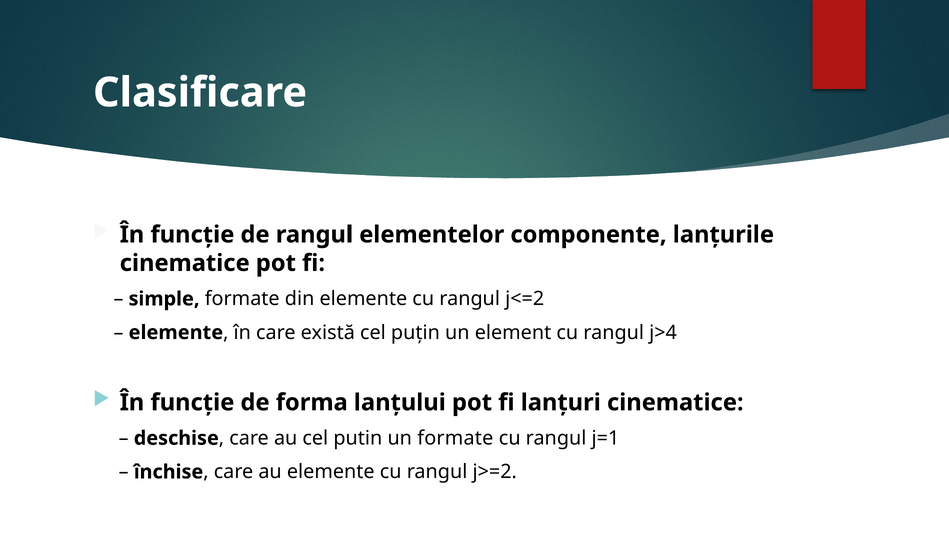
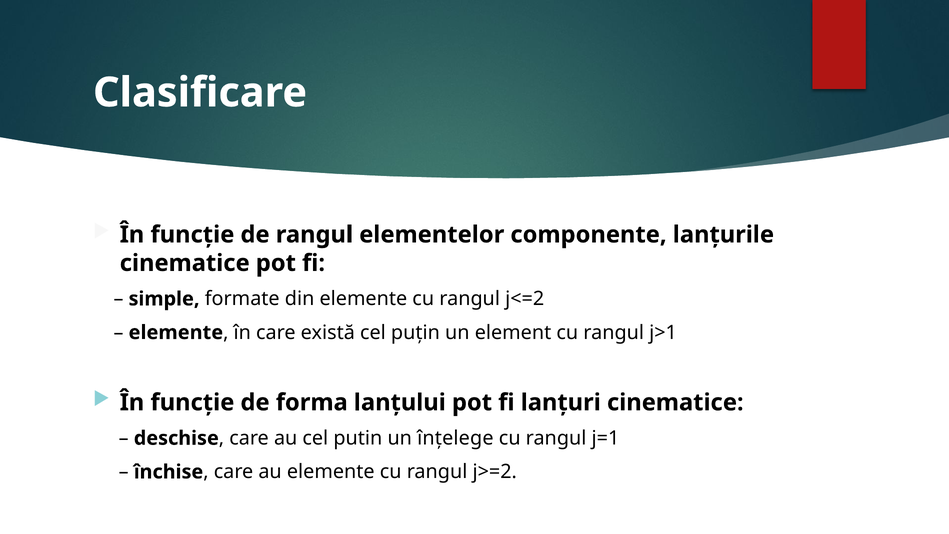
j>4: j>4 -> j>1
un formate: formate -> înțelege
